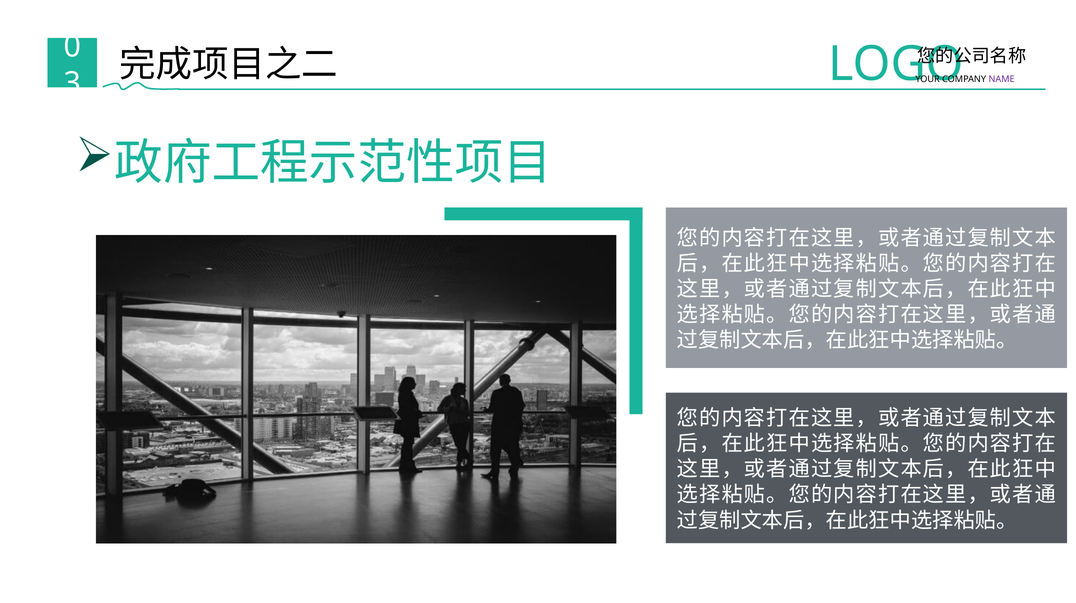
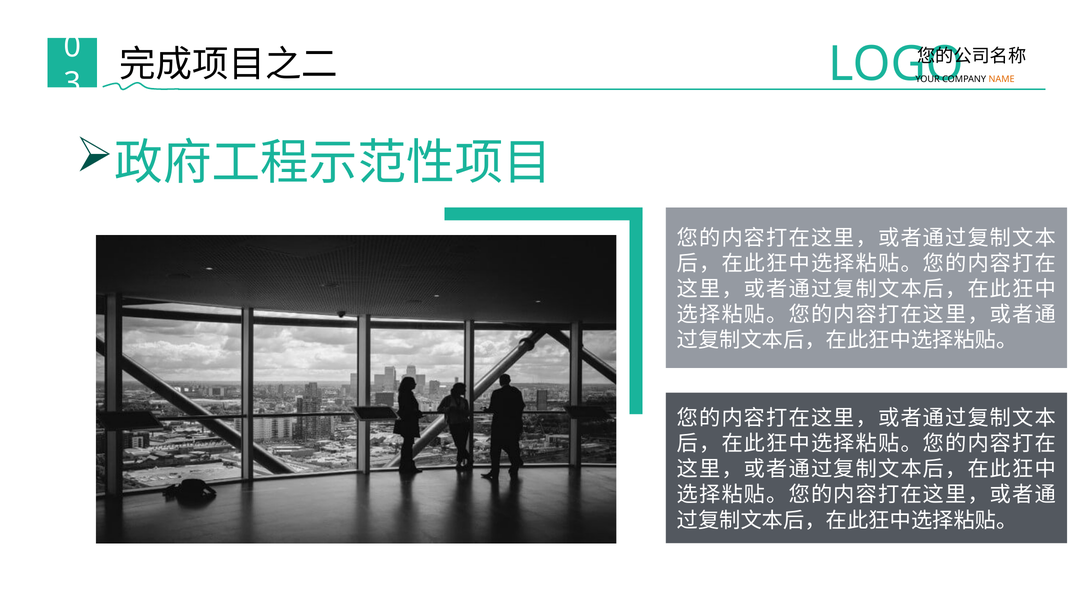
NAME colour: purple -> orange
